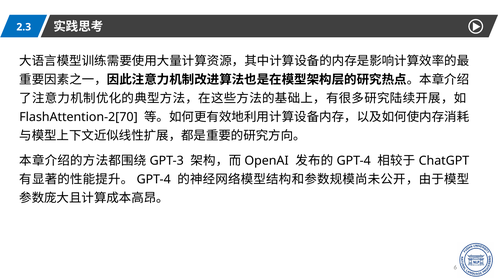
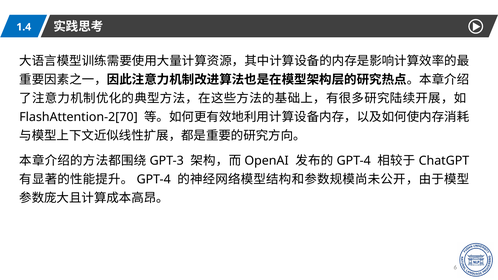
2.3: 2.3 -> 1.4
